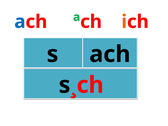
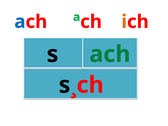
ach at (110, 54) colour: black -> green
